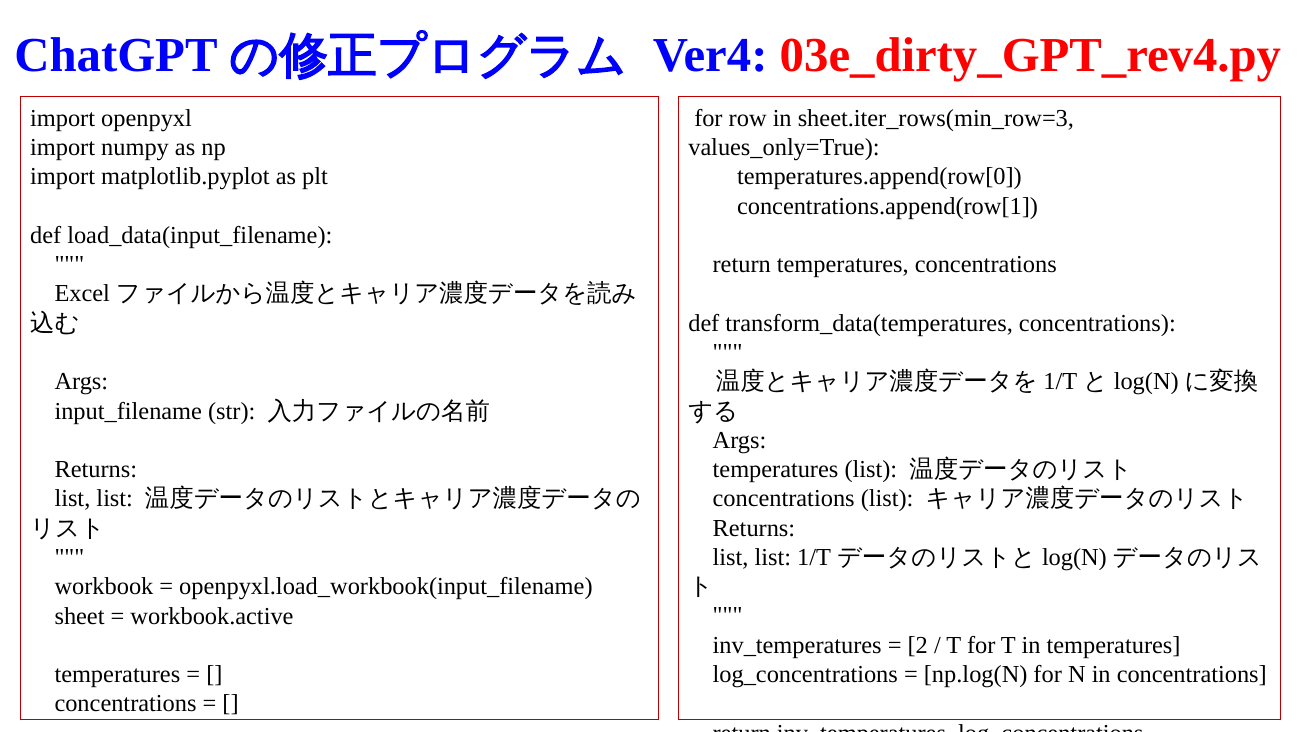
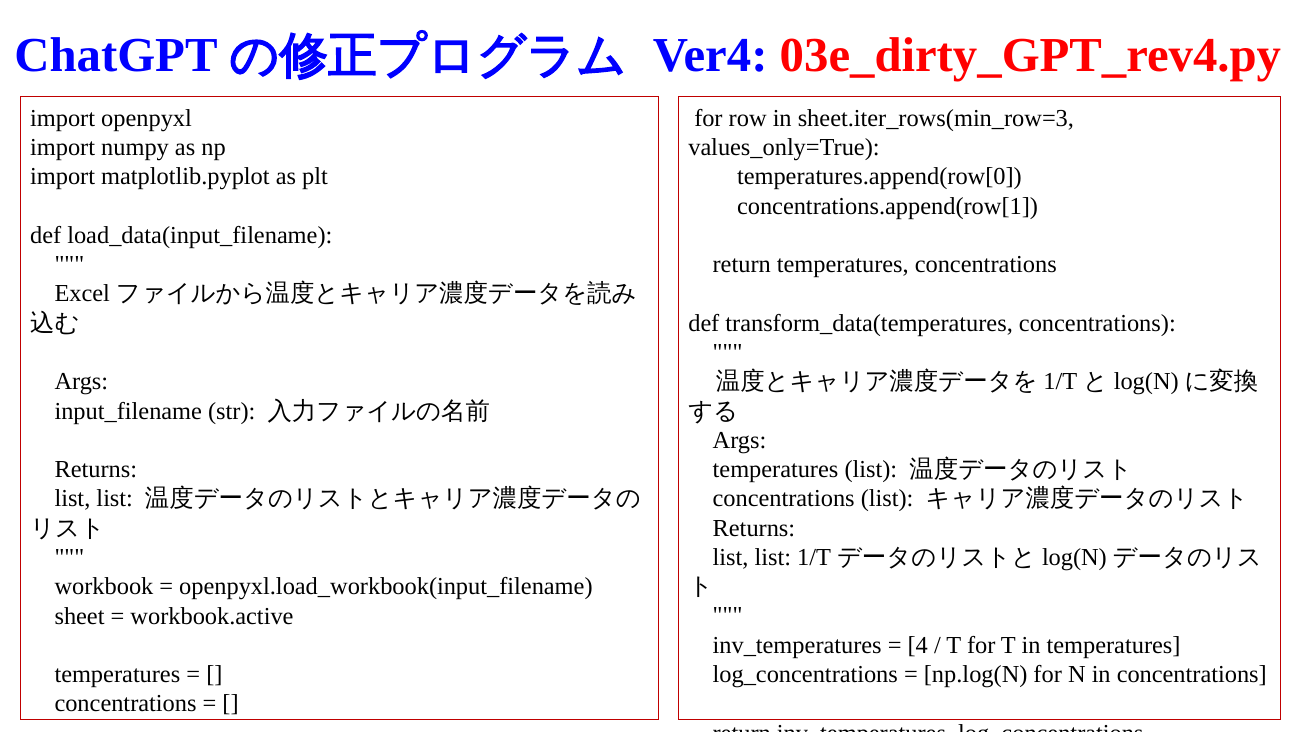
2: 2 -> 4
